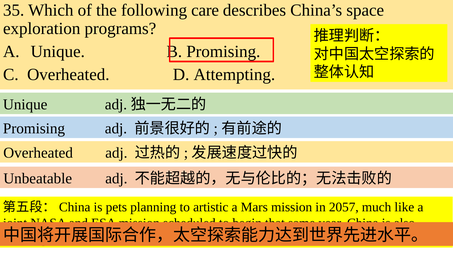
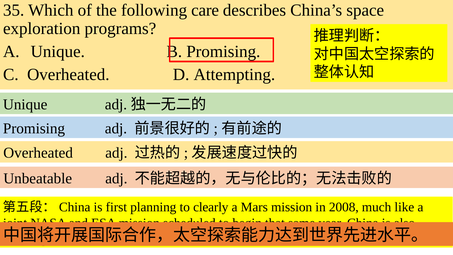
pets: pets -> first
artistic: artistic -> clearly
2057: 2057 -> 2008
